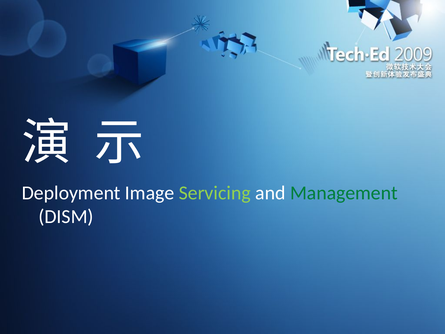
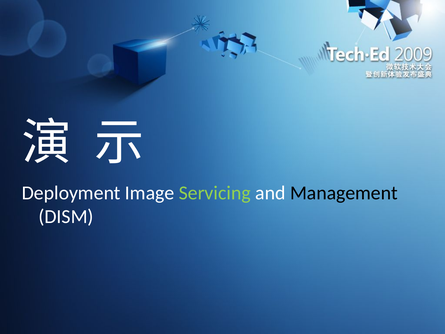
Management colour: green -> black
